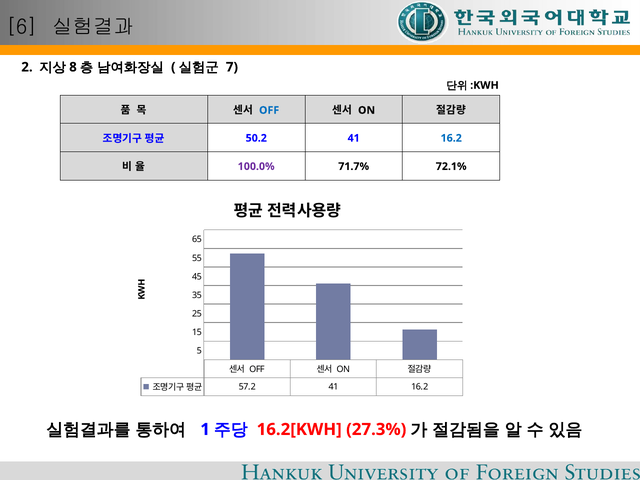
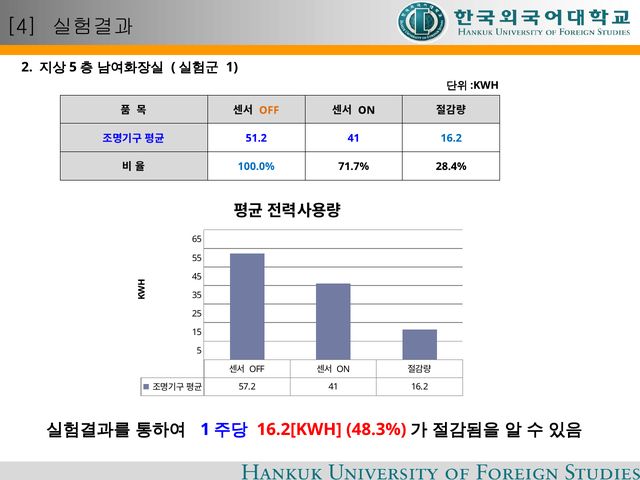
6: 6 -> 4
8 at (73, 67): 8 -> 5
7 at (232, 67): 7 -> 1
OFF at (269, 110) colour: blue -> orange
50.2: 50.2 -> 51.2
100.0% colour: purple -> blue
72.1%: 72.1% -> 28.4%
27.3%: 27.3% -> 48.3%
